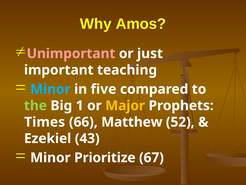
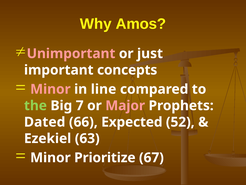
teaching: teaching -> concepts
Minor at (50, 89) colour: light blue -> pink
five: five -> line
1: 1 -> 7
Major colour: yellow -> pink
Times: Times -> Dated
Matthew: Matthew -> Expected
43: 43 -> 63
